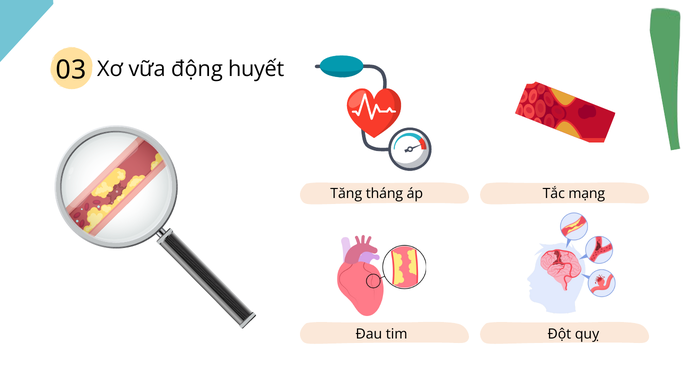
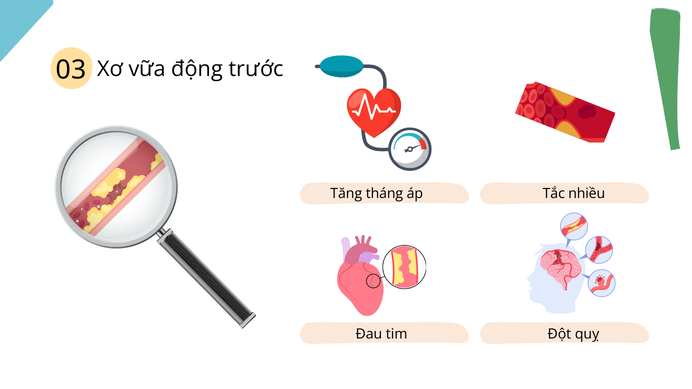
huyết: huyết -> trước
mạng: mạng -> nhiều
